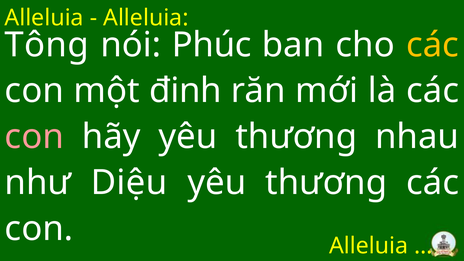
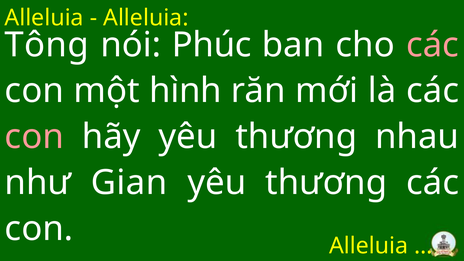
các at (433, 45) colour: yellow -> pink
đinh: đinh -> hình
Diệu: Diệu -> Gian
